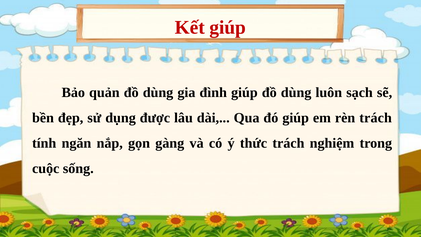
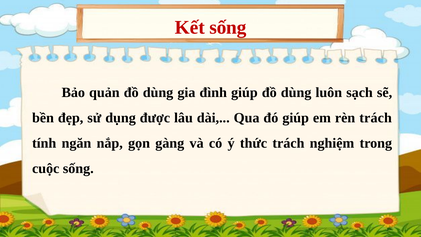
Kết giúp: giúp -> sống
